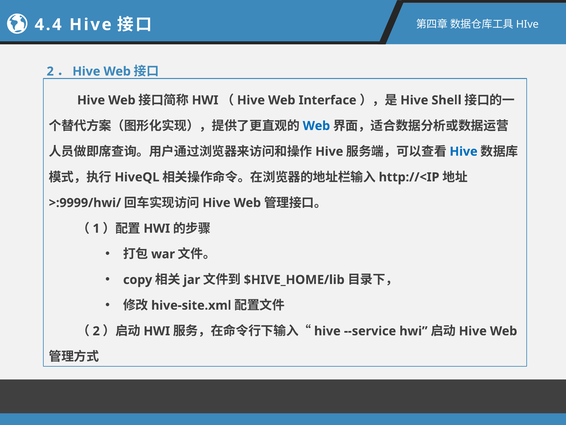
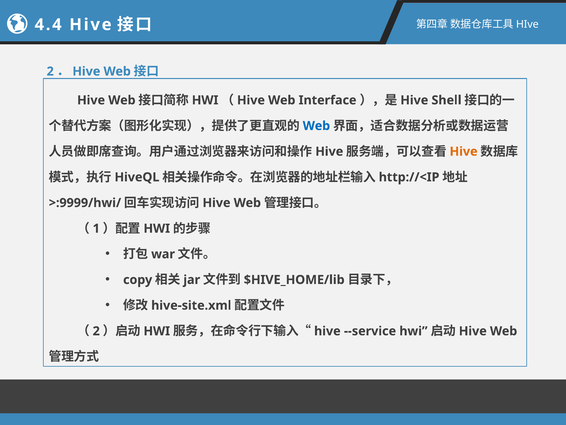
Hive at (464, 151) colour: blue -> orange
